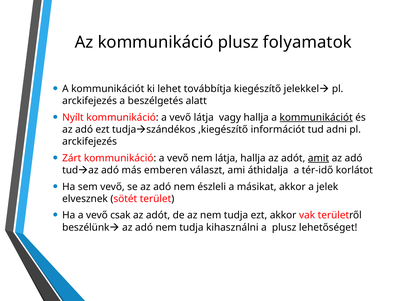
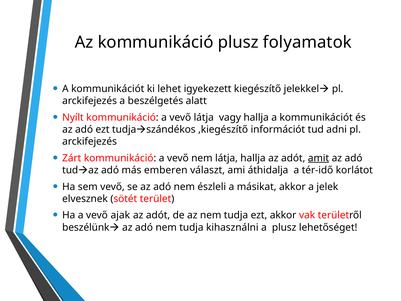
továbbítja: továbbítja -> igyekezett
kommunikációt at (316, 117) underline: present -> none
csak: csak -> ajak
